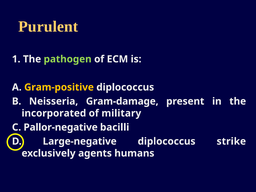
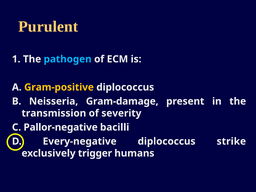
pathogen colour: light green -> light blue
incorporated: incorporated -> transmission
military: military -> severity
Large-negative: Large-negative -> Every-negative
agents: agents -> trigger
